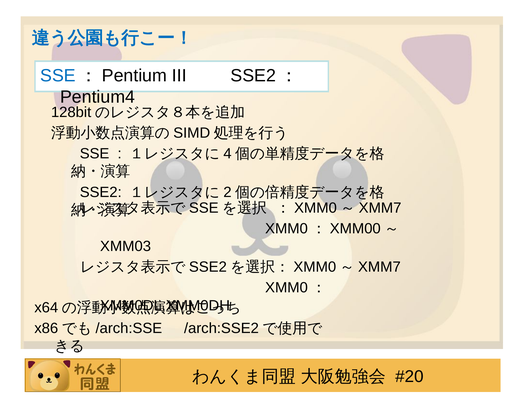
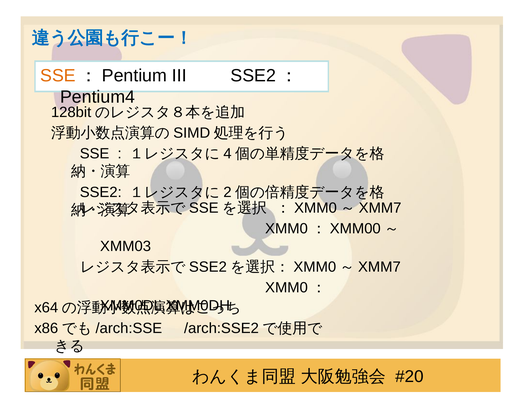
SSE at (58, 76) colour: blue -> orange
